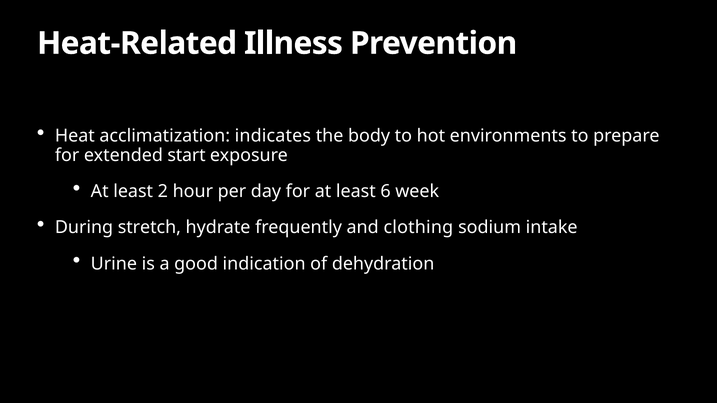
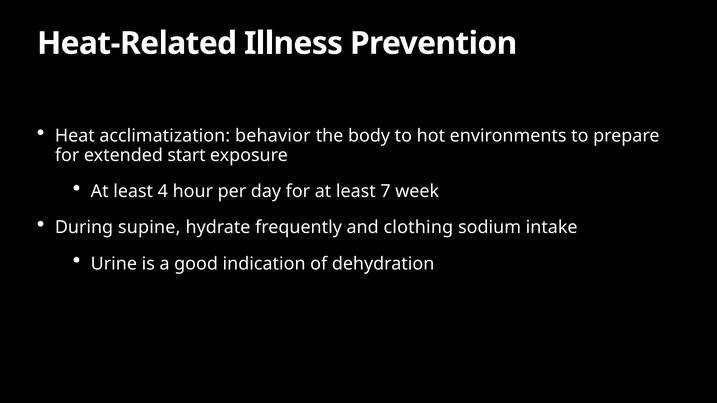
indicates: indicates -> behavior
2: 2 -> 4
6: 6 -> 7
stretch: stretch -> supine
